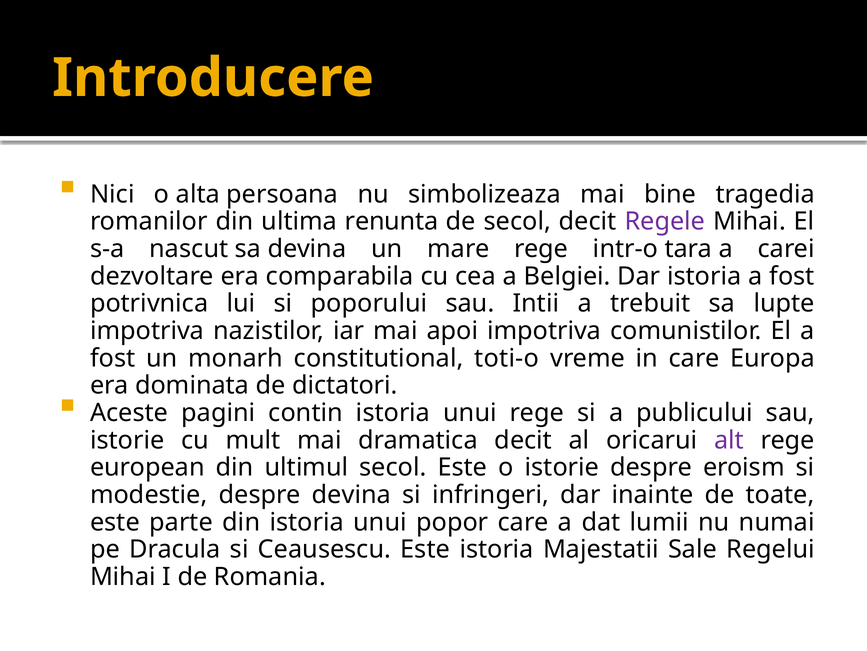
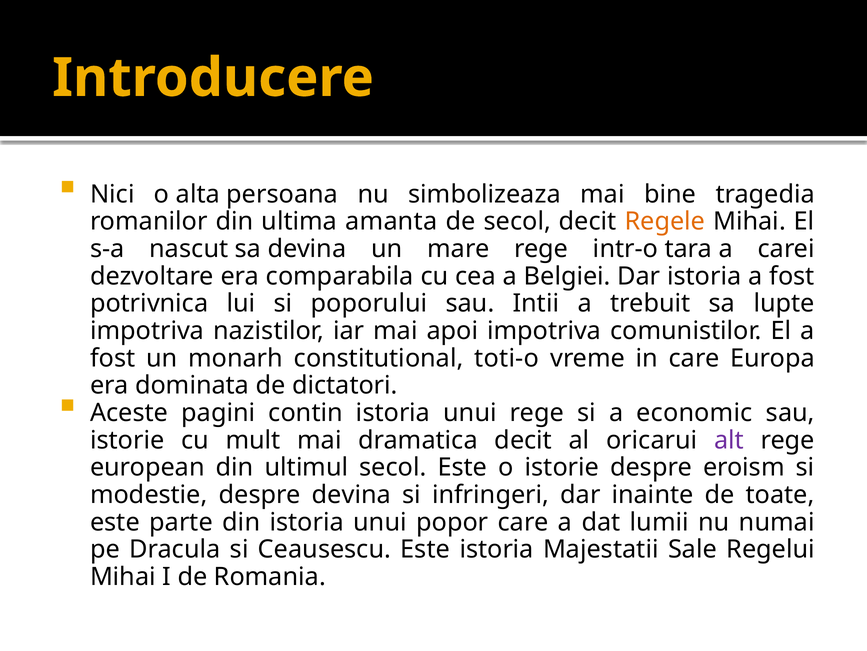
renunta: renunta -> amanta
Regele colour: purple -> orange
publicului: publicului -> economic
